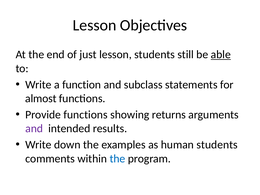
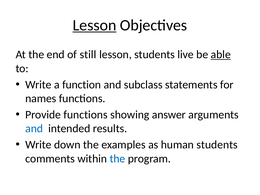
Lesson at (95, 25) underline: none -> present
just: just -> still
still: still -> live
almost: almost -> names
returns: returns -> answer
and at (34, 129) colour: purple -> blue
